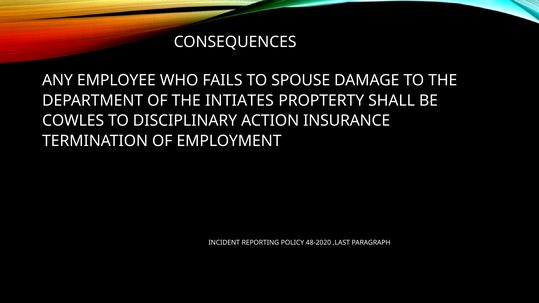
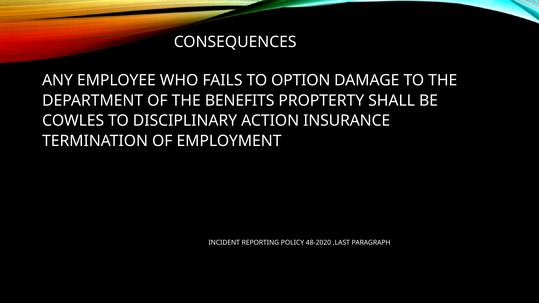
SPOUSE: SPOUSE -> OPTION
INTIATES: INTIATES -> BENEFITS
